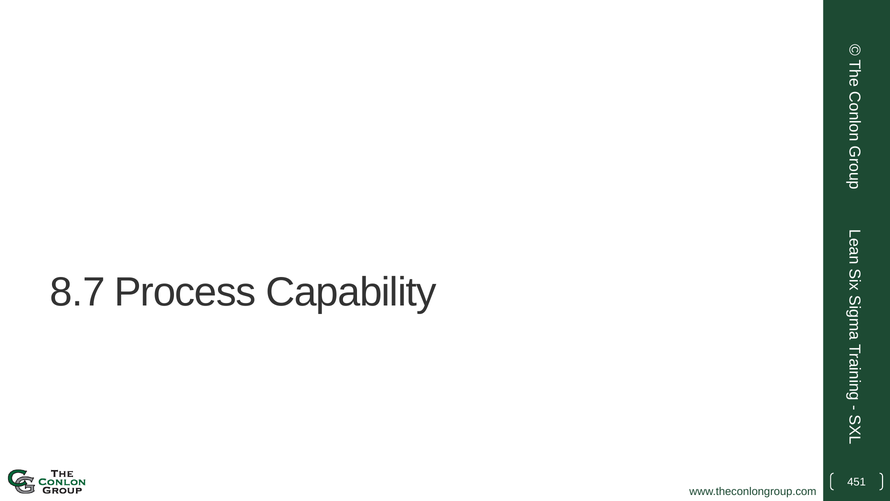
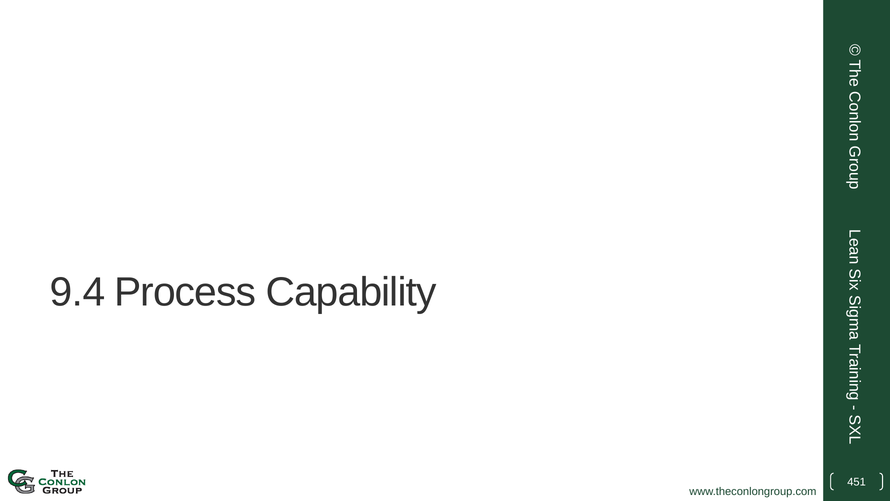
8.7: 8.7 -> 9.4
